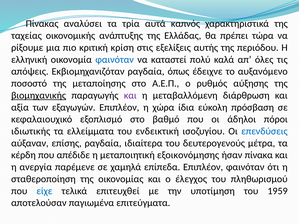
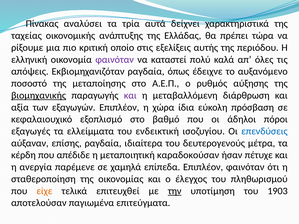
καπνός: καπνός -> δείχνει
κρίση: κρίση -> οποίο
φαινόταν at (115, 60) colour: blue -> purple
ιδιωτικής: ιδιωτικής -> εξαγωγές
εξοικονόμησης: εξοικονόμησης -> καραδοκούσαν
πίνακα: πίνακα -> πέτυχε
είχε colour: blue -> orange
την underline: none -> present
1959: 1959 -> 1903
